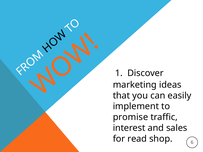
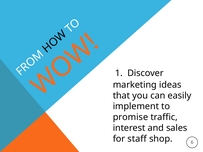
read: read -> staff
